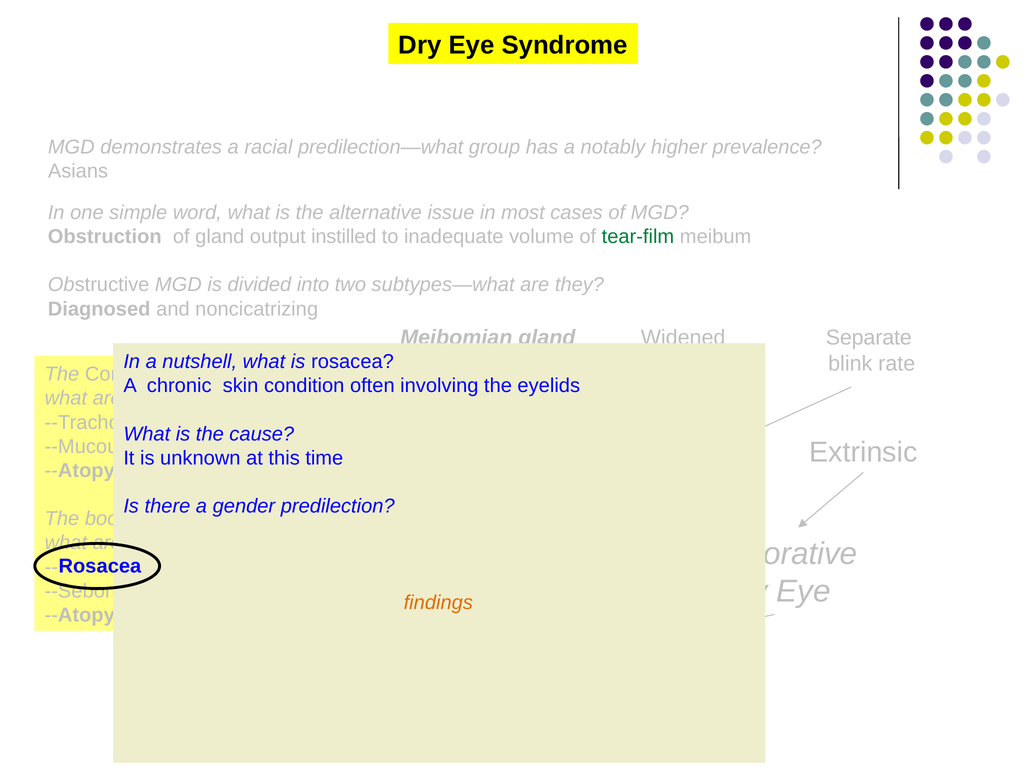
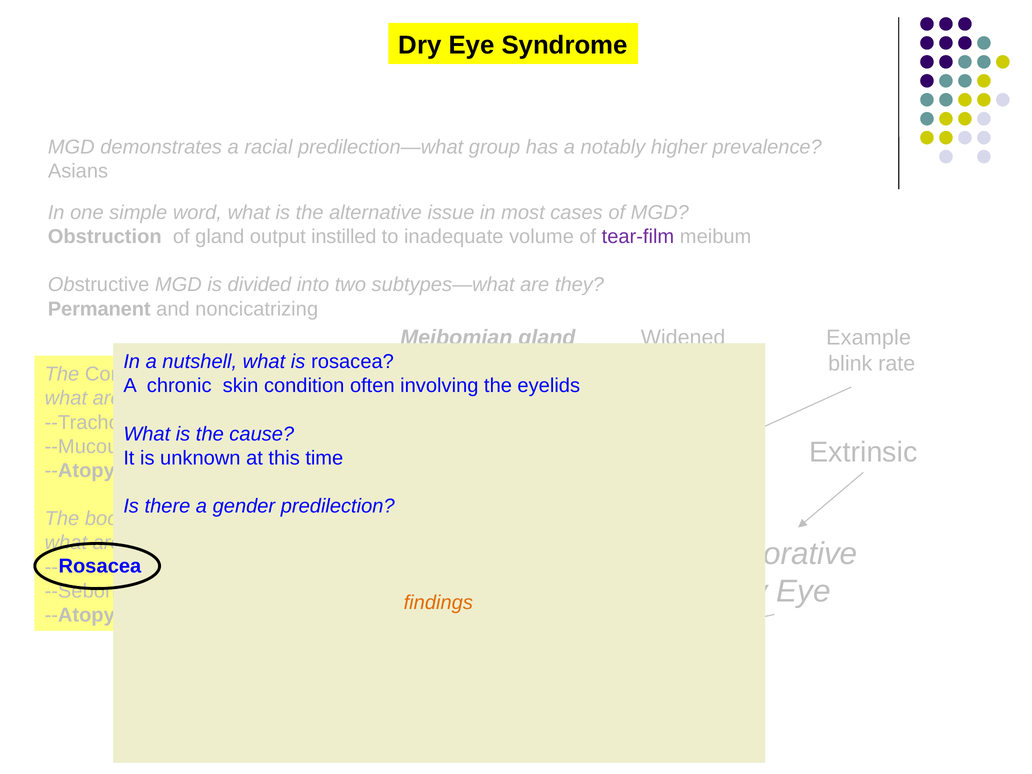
tear-film colour: green -> purple
Diagnosed: Diagnosed -> Permanent
Separate: Separate -> Example
